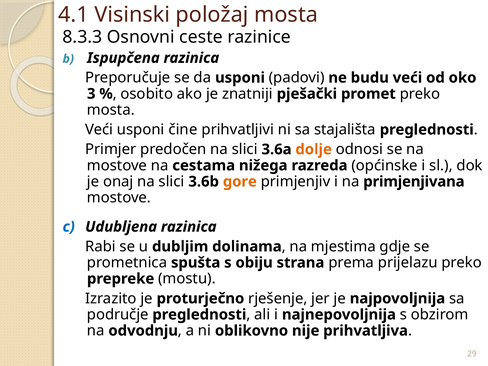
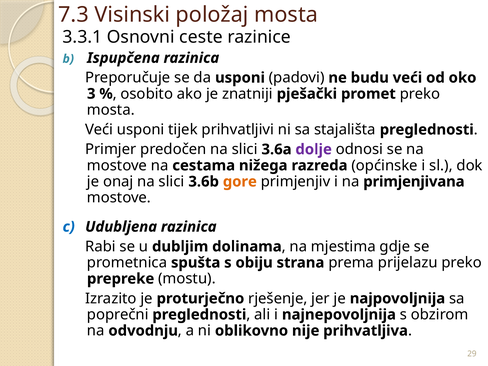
4.1: 4.1 -> 7.3
8.3.3: 8.3.3 -> 3.3.1
čine: čine -> tijek
dolje colour: orange -> purple
područje: područje -> poprečni
